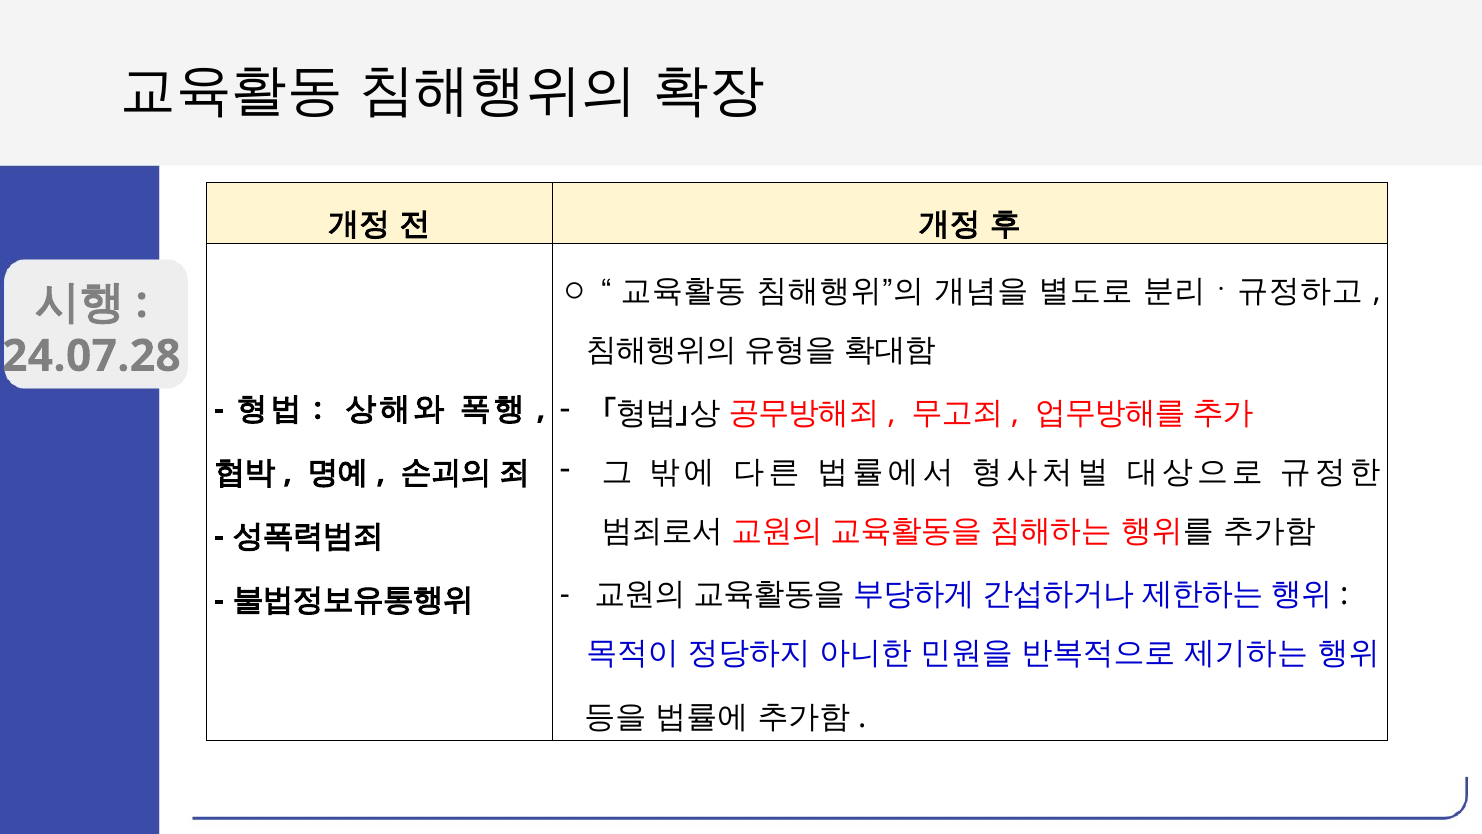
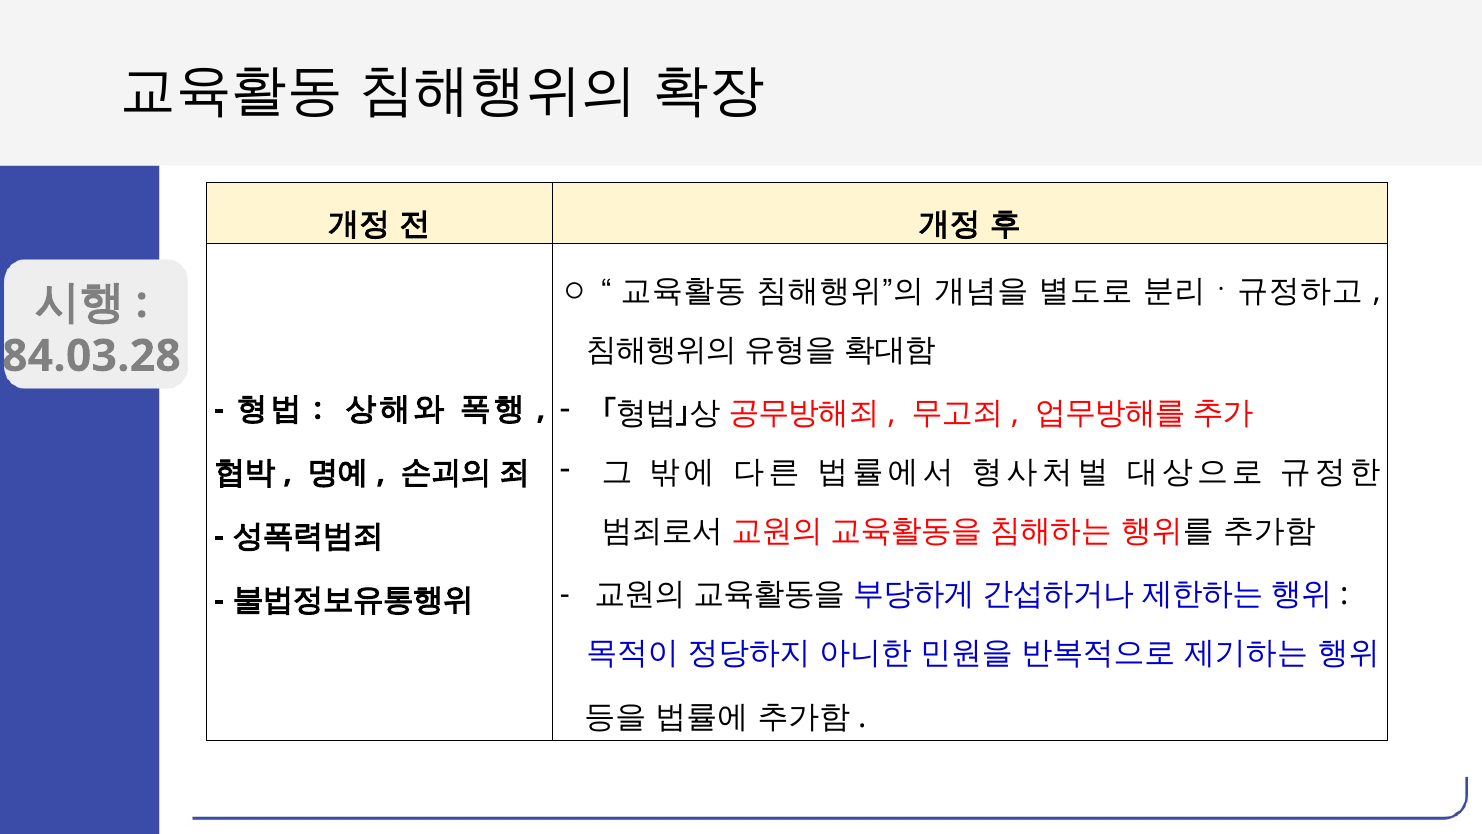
24.07.28: 24.07.28 -> 84.03.28
